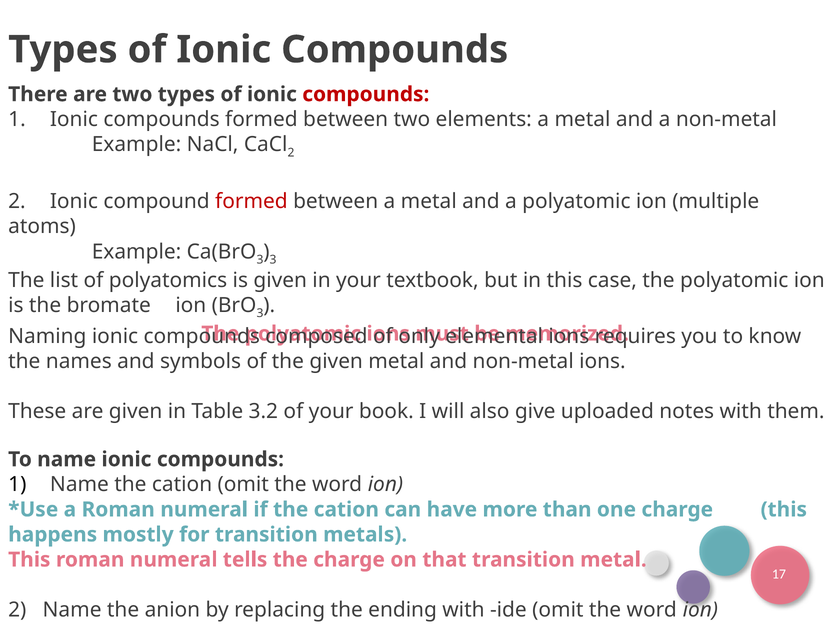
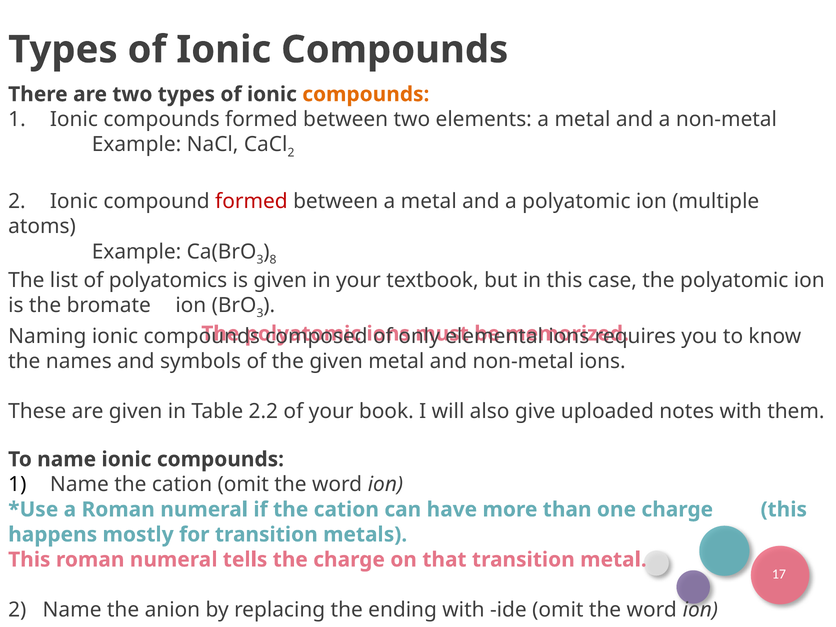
compounds at (366, 94) colour: red -> orange
3 at (273, 260): 3 -> 8
3.2: 3.2 -> 2.2
